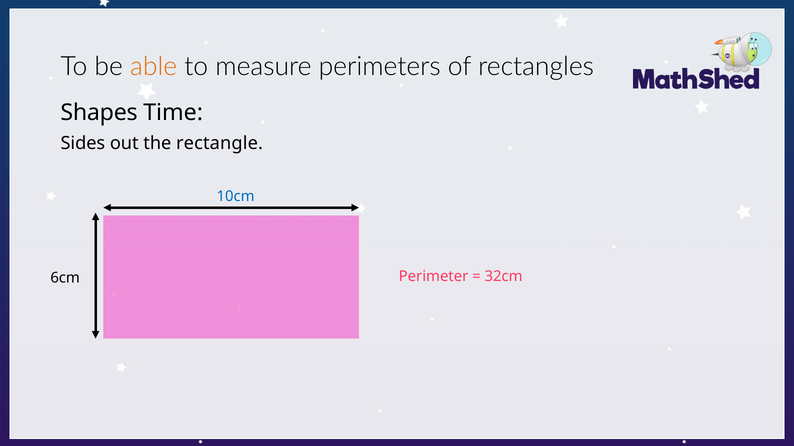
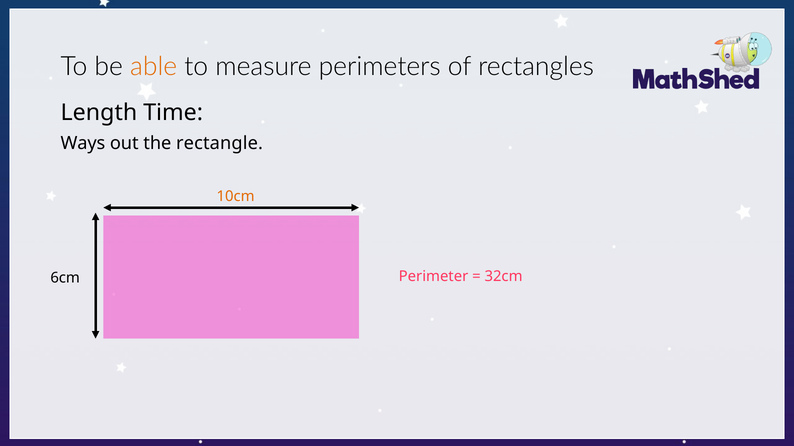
Shapes: Shapes -> Length
Sides: Sides -> Ways
10cm colour: blue -> orange
